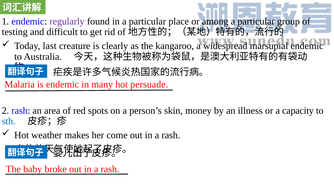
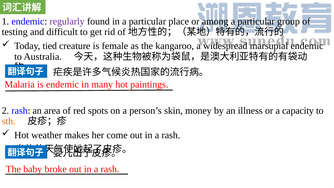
last: last -> tied
clearly: clearly -> female
persuade: persuade -> paintings
sth colour: blue -> orange
